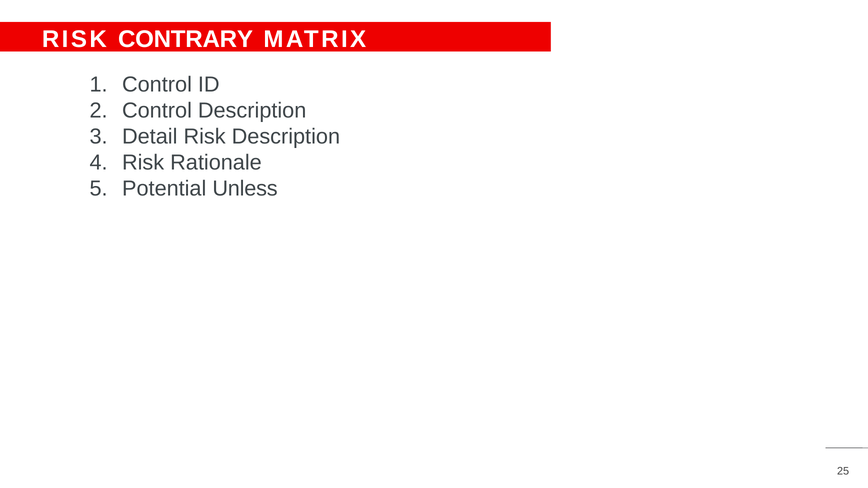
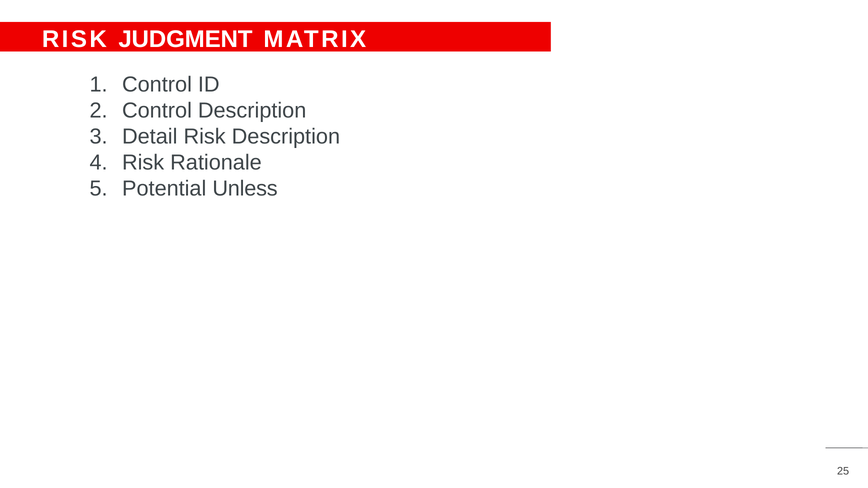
CONTRARY: CONTRARY -> JUDGMENT
